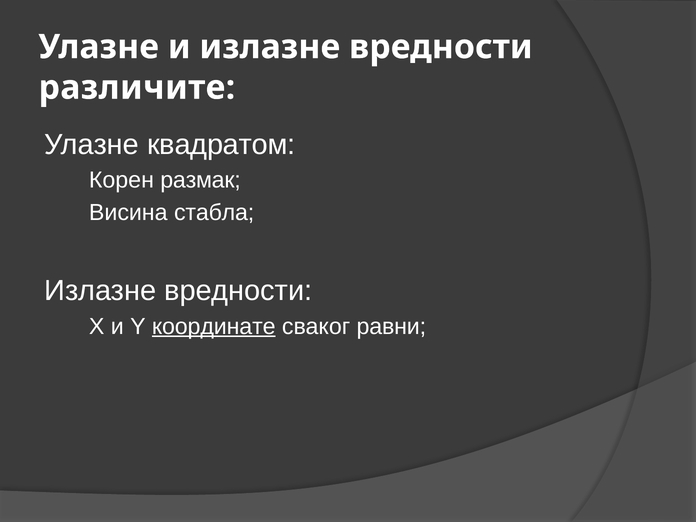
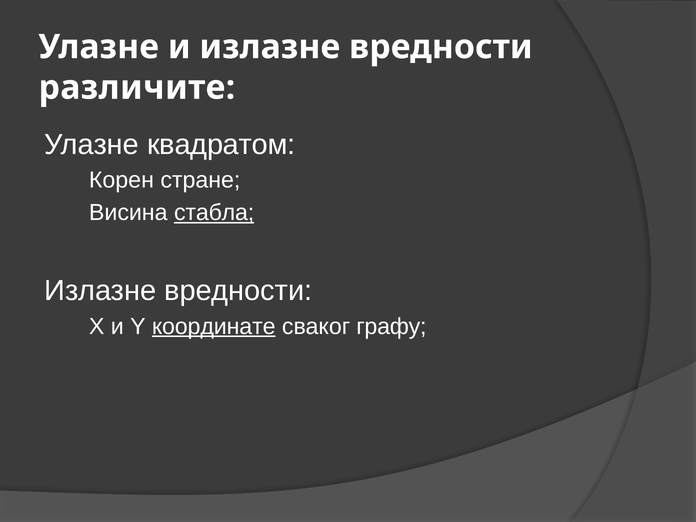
размак: размак -> стране
стабла underline: none -> present
равни: равни -> графу
